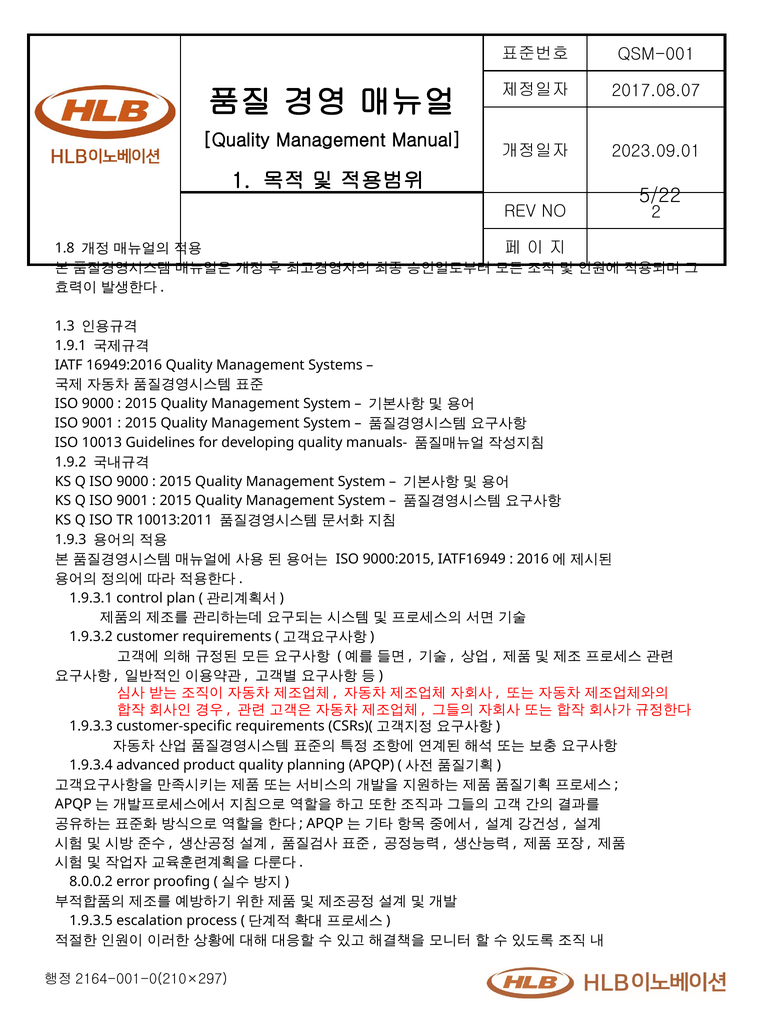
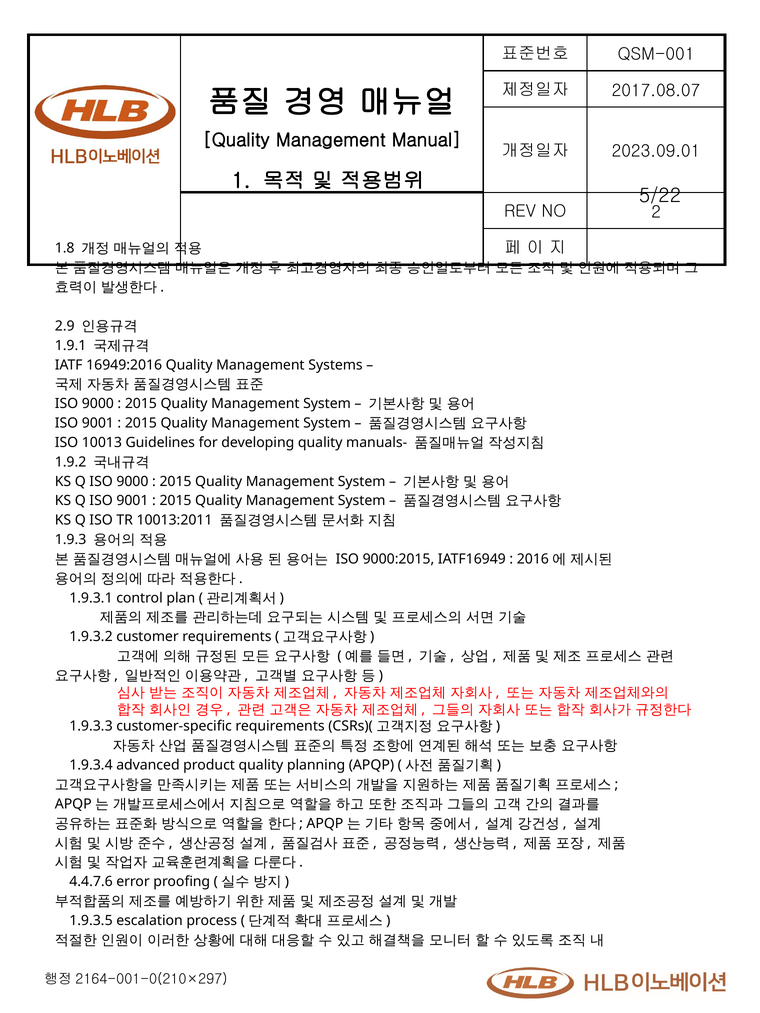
1.3: 1.3 -> 2.9
8.0.0.2: 8.0.0.2 -> 4.4.7.6
